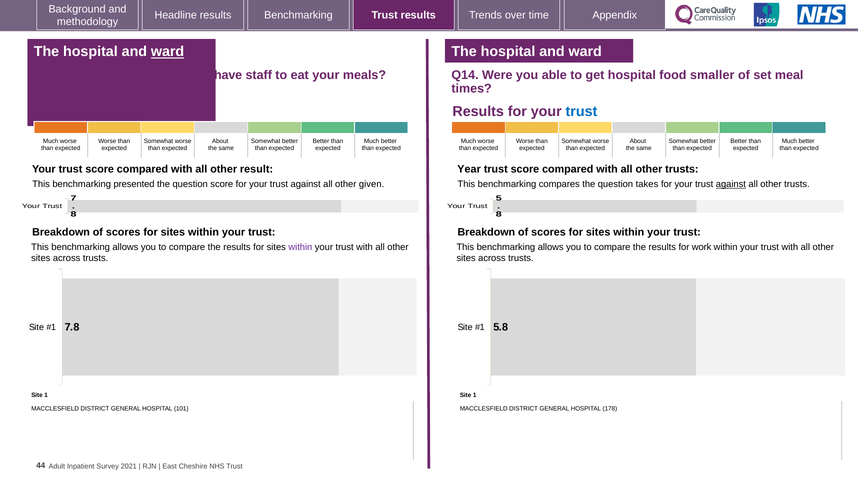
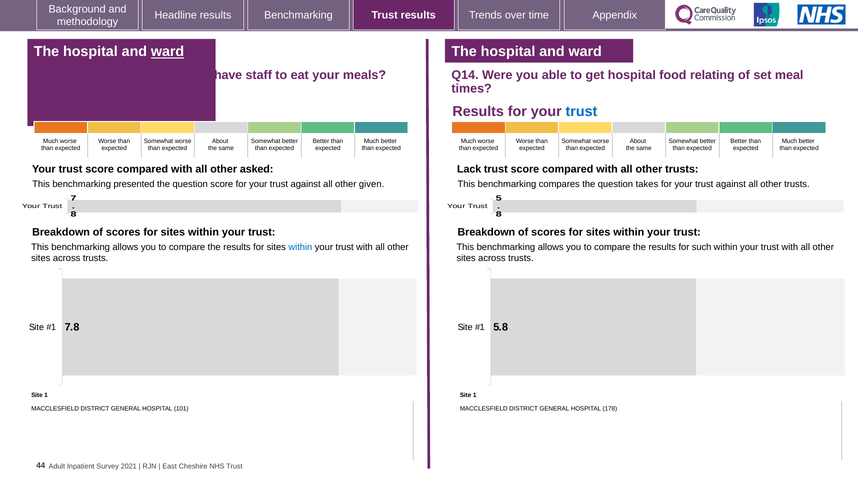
smaller: smaller -> relating
result: result -> asked
Year: Year -> Lack
against at (731, 184) underline: present -> none
within at (300, 247) colour: purple -> blue
work: work -> such
